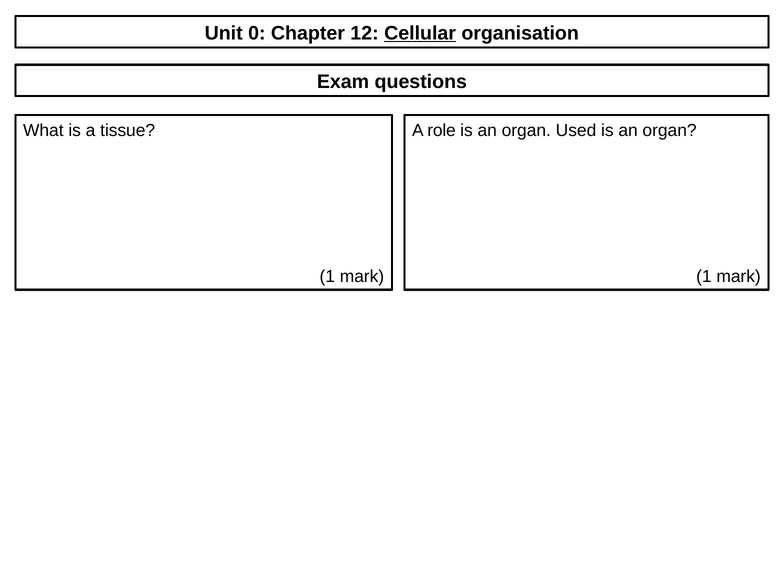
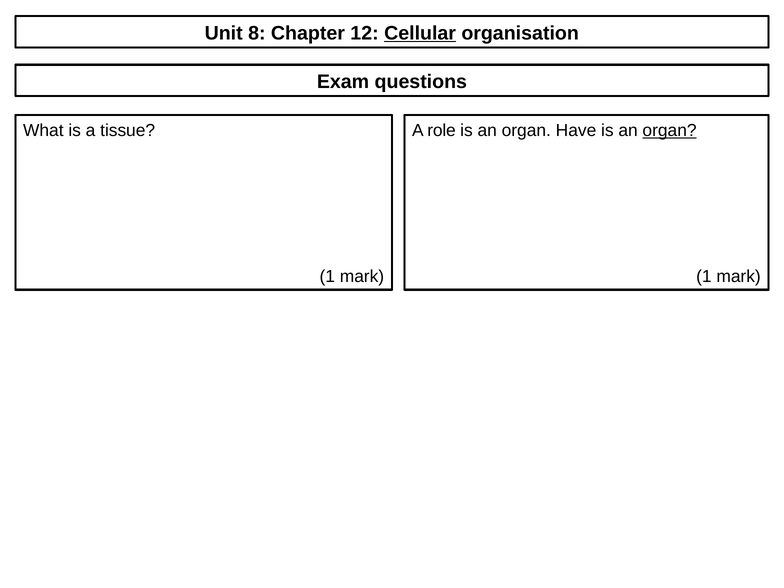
0: 0 -> 8
Used: Used -> Have
organ at (670, 130) underline: none -> present
